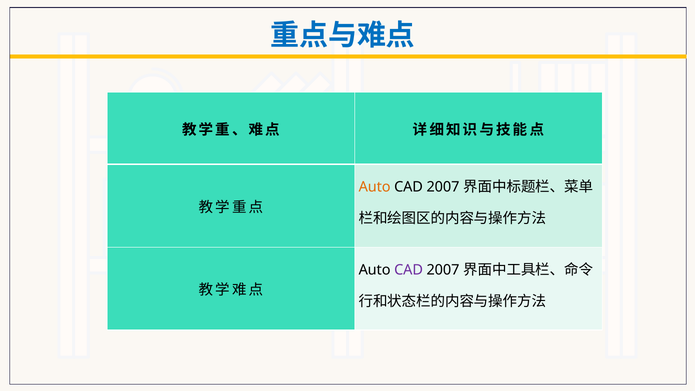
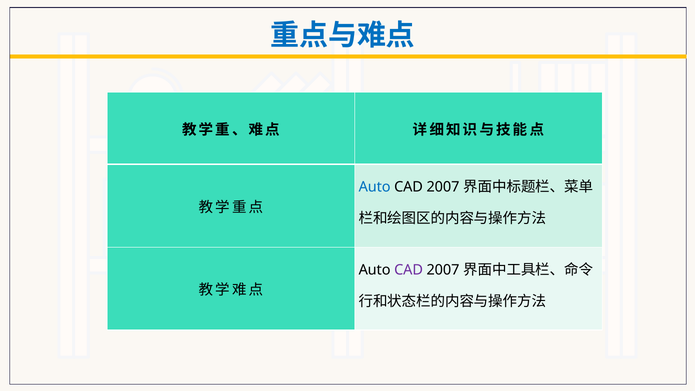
Auto at (375, 187) colour: orange -> blue
